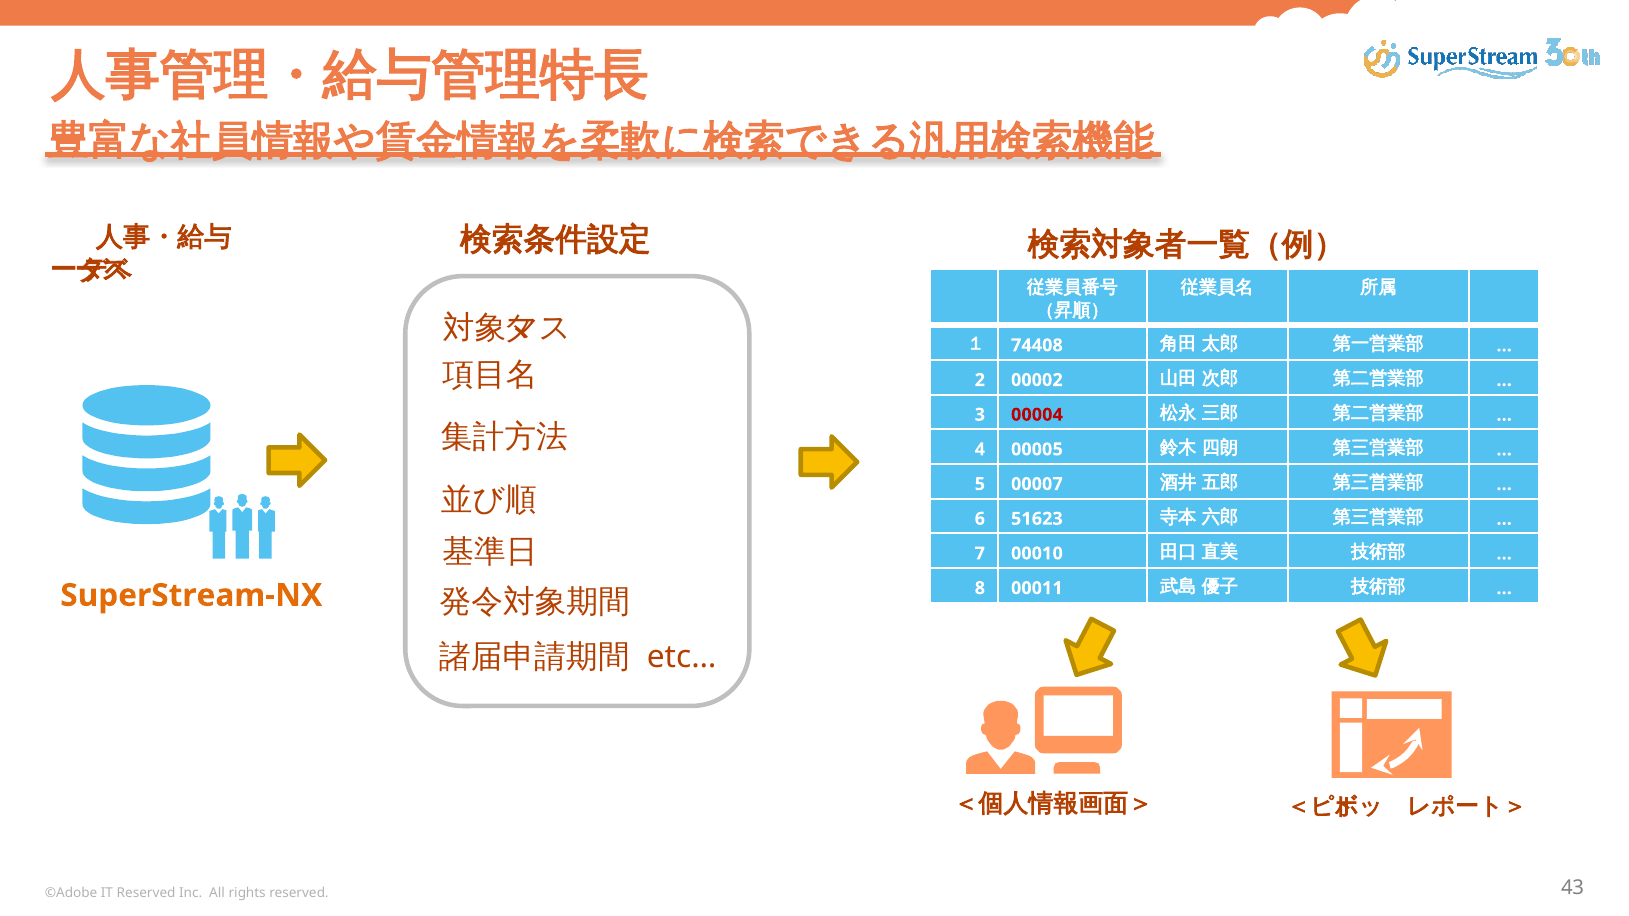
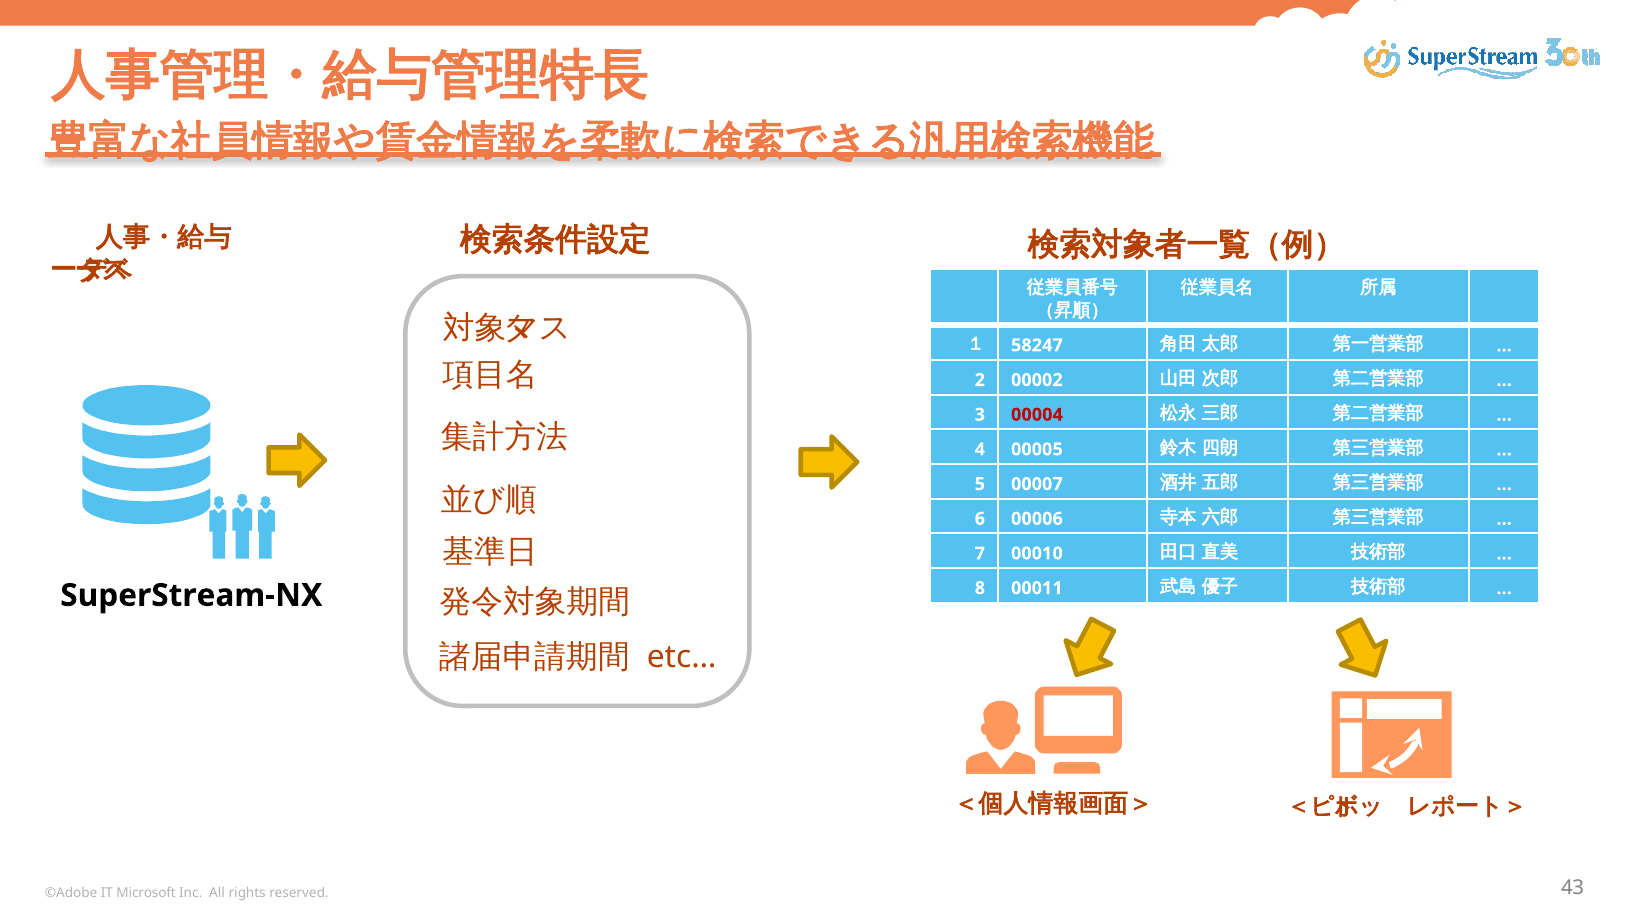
74408: 74408 -> 58247
51623: 51623 -> 00006
SuperStream-NX colour: orange -> black
IT Reserved: Reserved -> Microsoft
